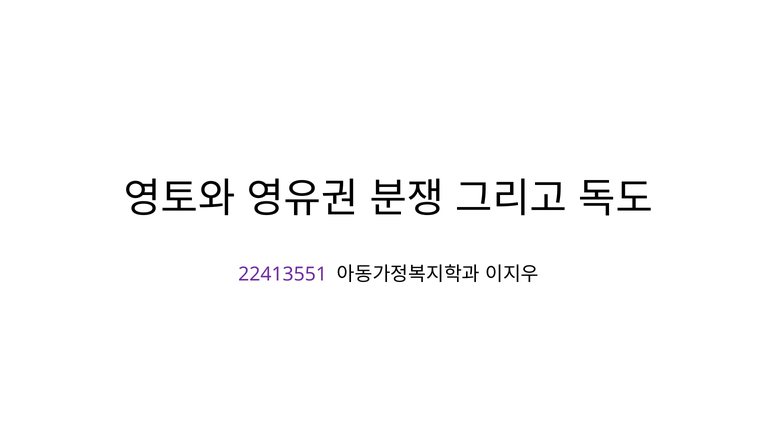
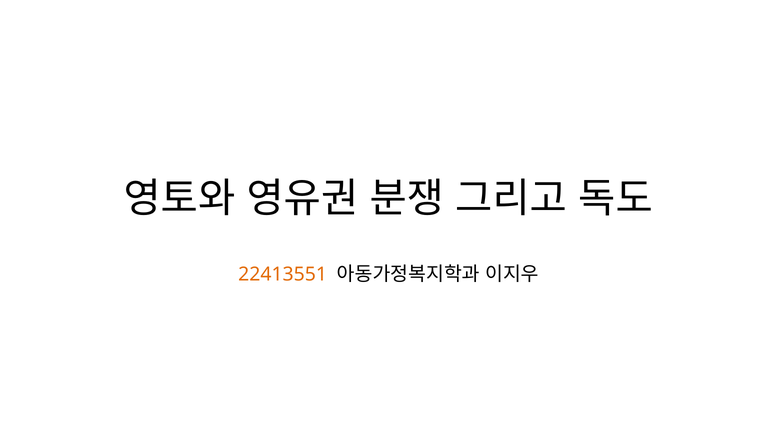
22413551 colour: purple -> orange
